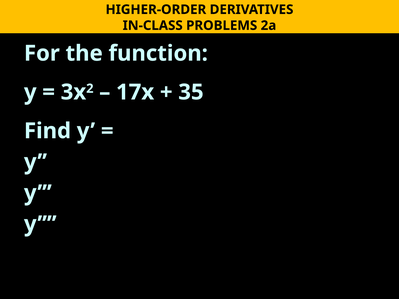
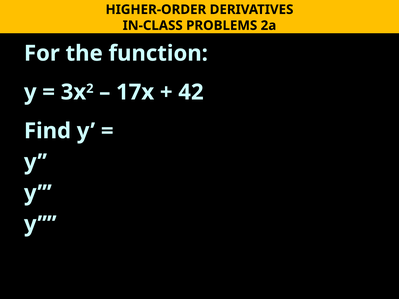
35: 35 -> 42
